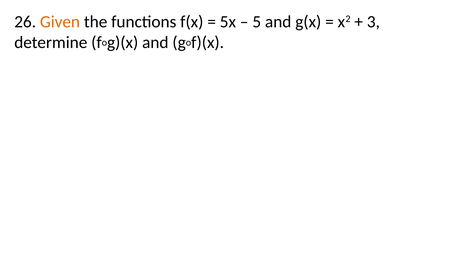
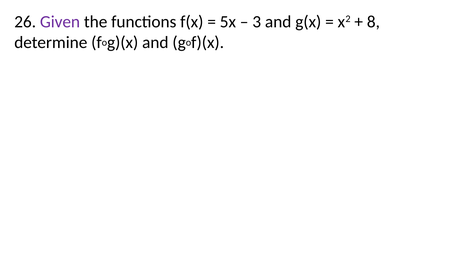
Given colour: orange -> purple
5: 5 -> 3
3: 3 -> 8
